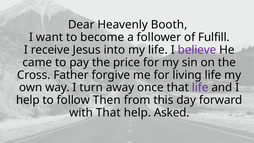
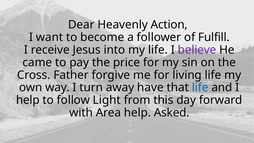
Booth: Booth -> Action
once: once -> have
life at (200, 87) colour: purple -> blue
Then: Then -> Light
with That: That -> Area
